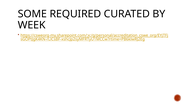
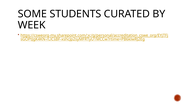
REQUIRED: REQUIRED -> STUDENTS
